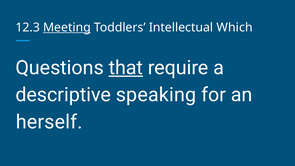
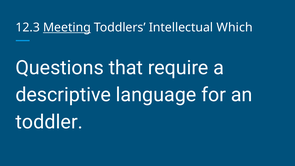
that underline: present -> none
speaking: speaking -> language
herself: herself -> toddler
